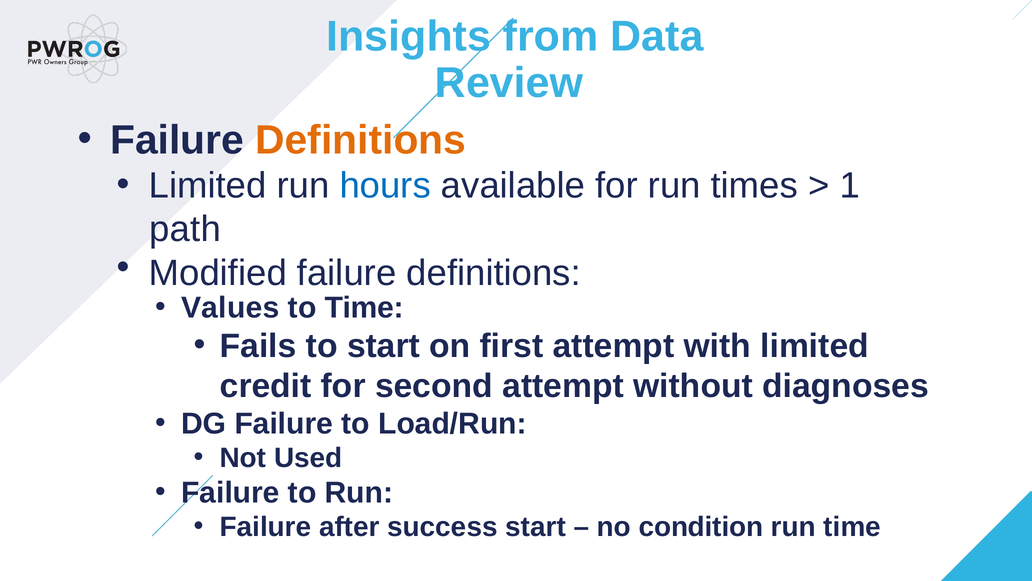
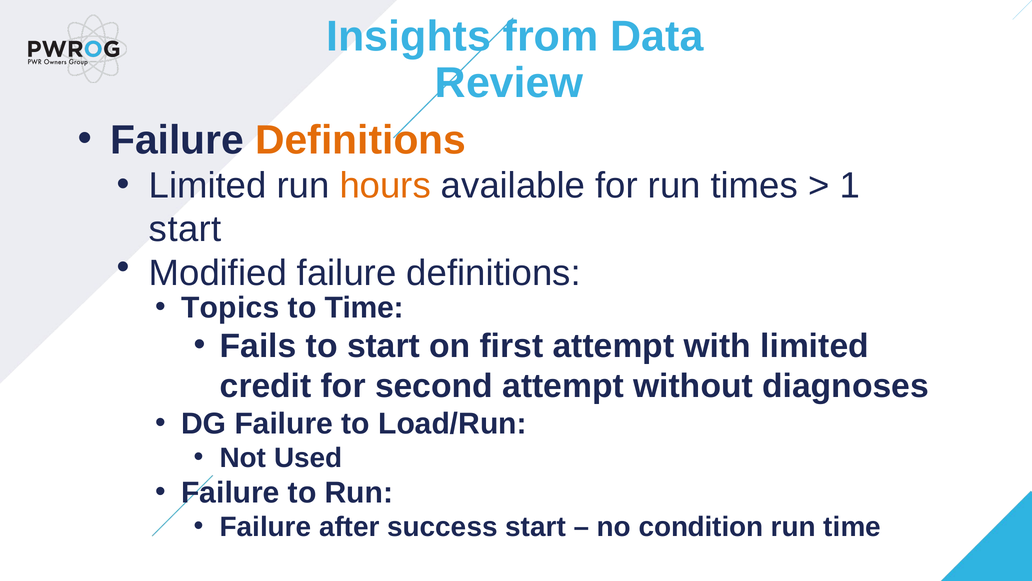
hours colour: blue -> orange
path at (185, 229): path -> start
Values: Values -> Topics
